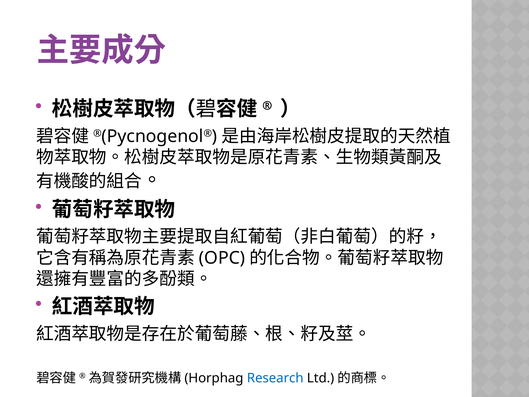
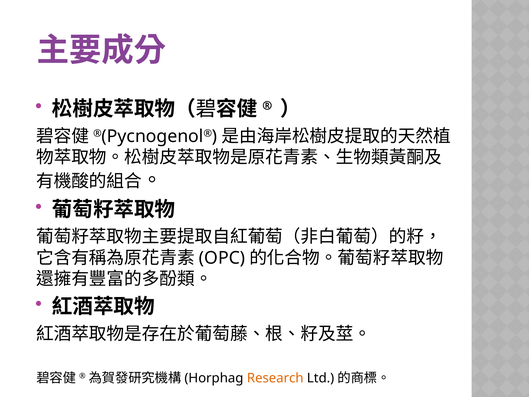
Research colour: blue -> orange
